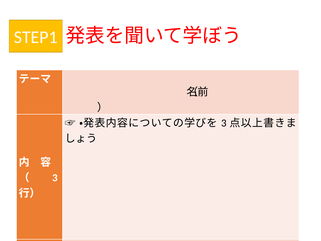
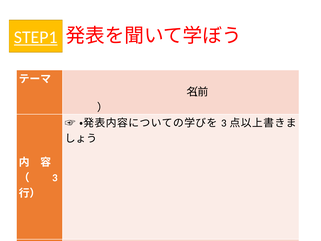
STEP1 underline: none -> present
